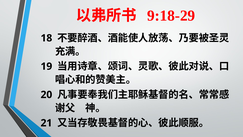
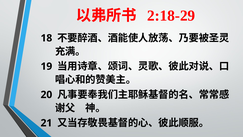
9:18-29: 9:18-29 -> 2:18-29
